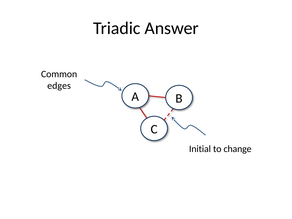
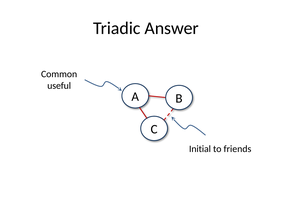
edges: edges -> useful
change: change -> friends
